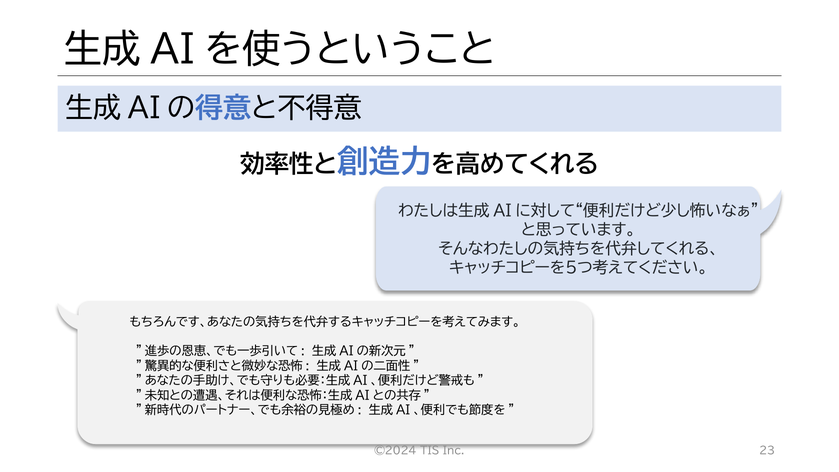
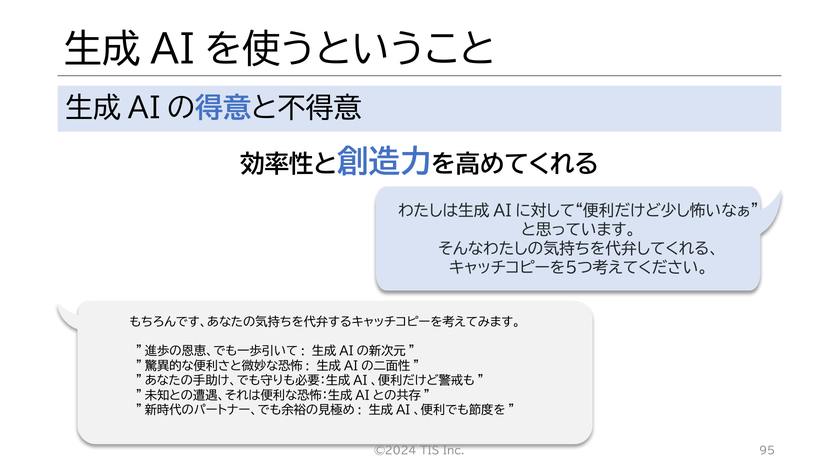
23: 23 -> 95
